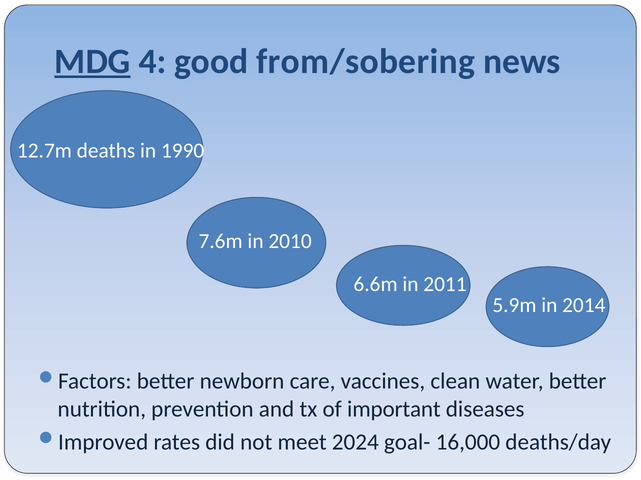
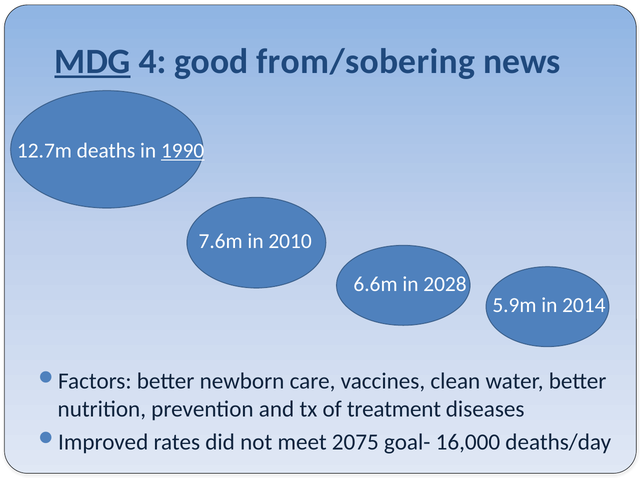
1990 underline: none -> present
2011: 2011 -> 2028
important: important -> treatment
2024: 2024 -> 2075
